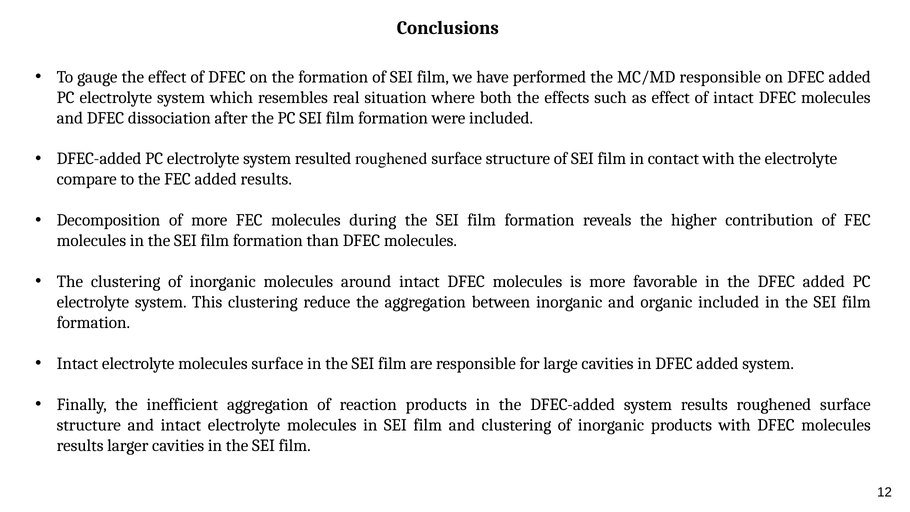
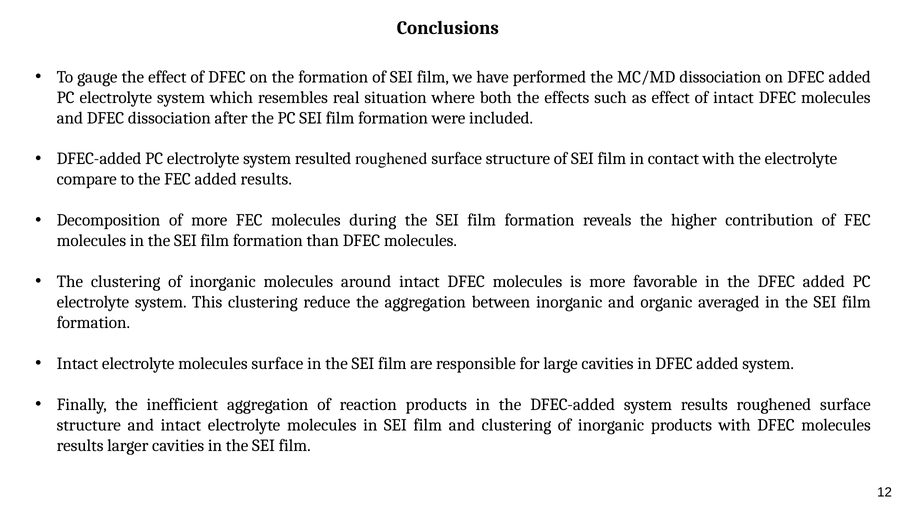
MC/MD responsible: responsible -> dissociation
organic included: included -> averaged
